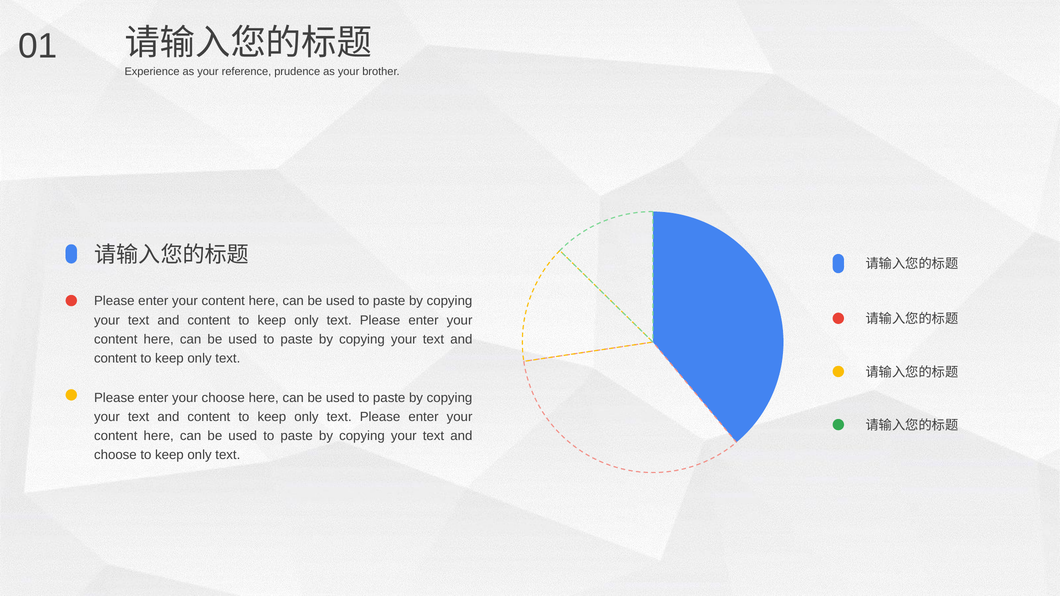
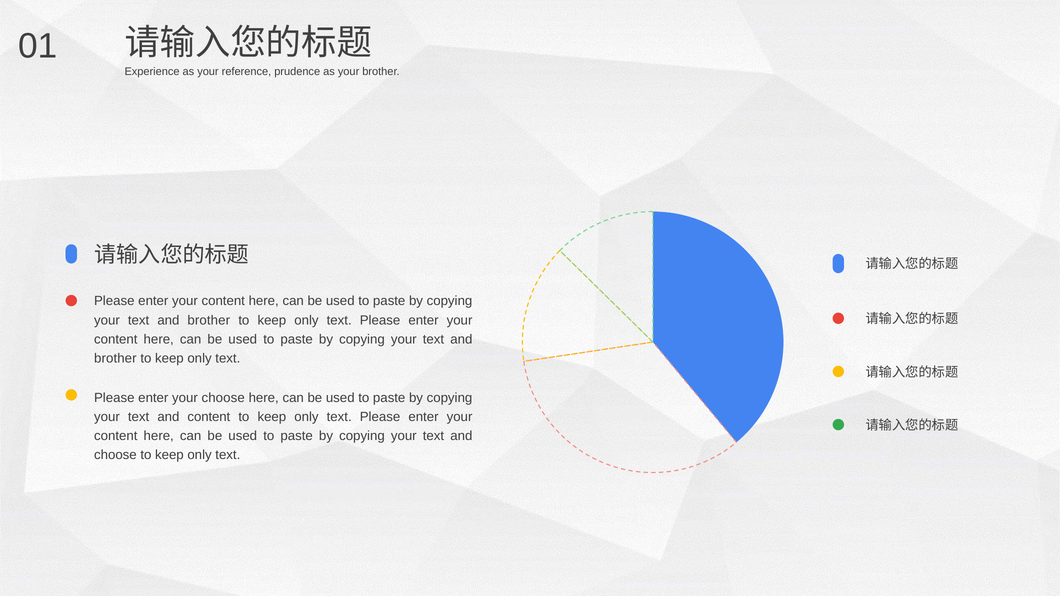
content at (209, 320): content -> brother
content at (115, 358): content -> brother
